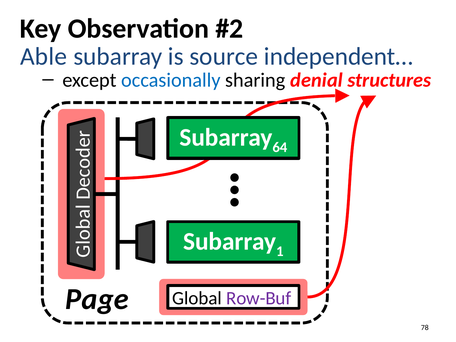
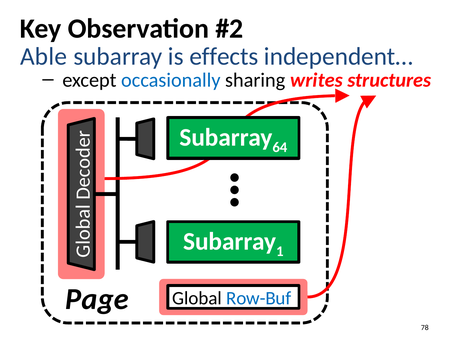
source: source -> effects
denial: denial -> writes
Row-Buf at (259, 298) colour: purple -> blue
